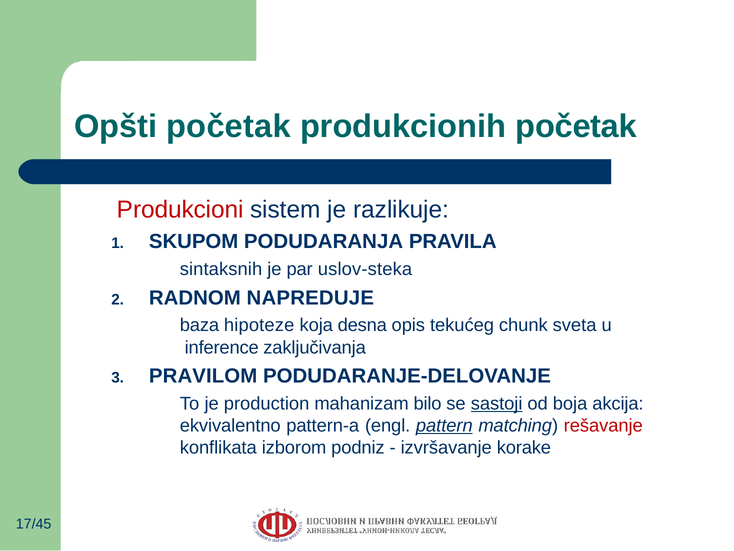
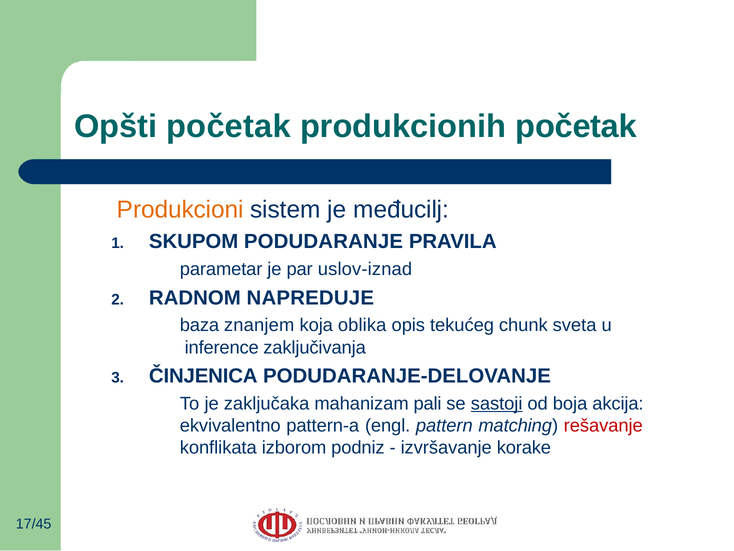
Produkcioni colour: red -> orange
razlikuje: razlikuje -> međucilj
PODUDARANJA: PODUDARANJA -> PODUDARANJE
sintaksnih: sintaksnih -> parametar
uslov-steka: uslov-steka -> uslov-iznad
hipoteze: hipoteze -> znanjem
desna: desna -> oblika
PRAVILOM: PRAVILOM -> ČINJENICA
production: production -> zaključaka
bilo: bilo -> pali
pattern underline: present -> none
